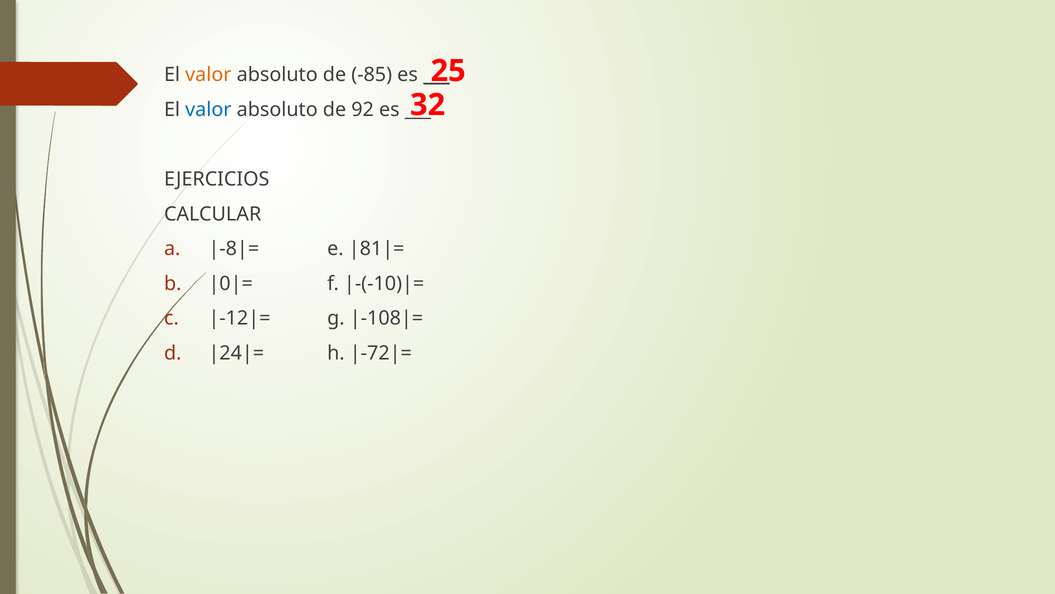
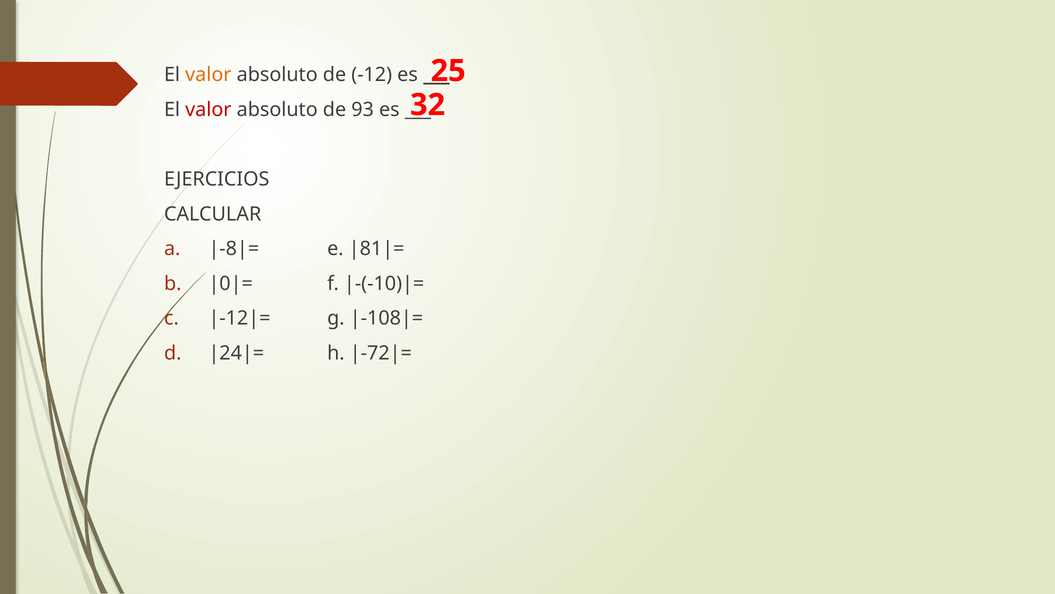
-85: -85 -> -12
valor at (208, 110) colour: blue -> red
92: 92 -> 93
